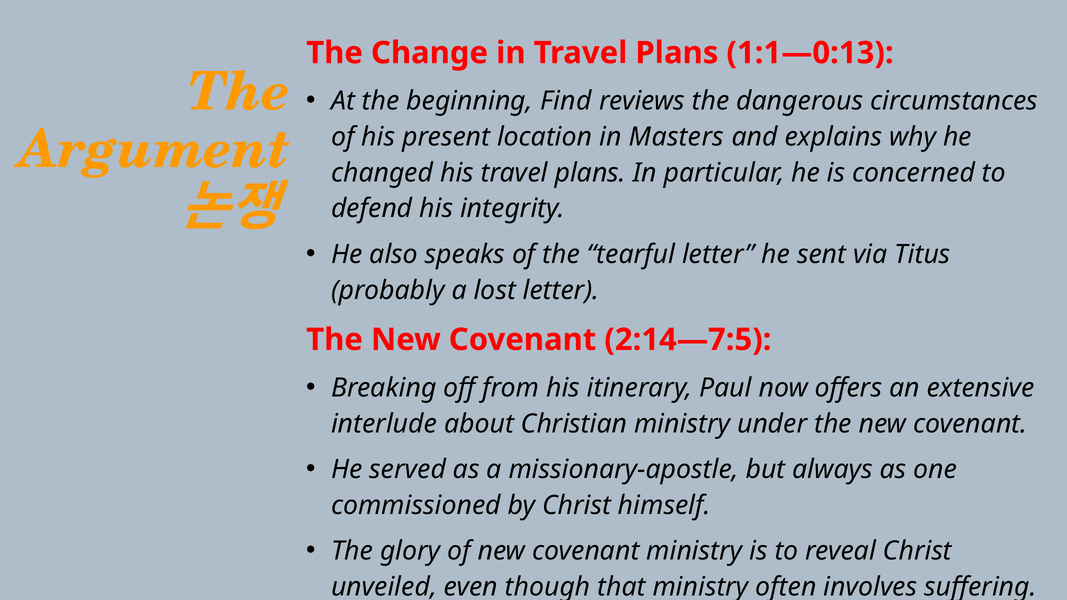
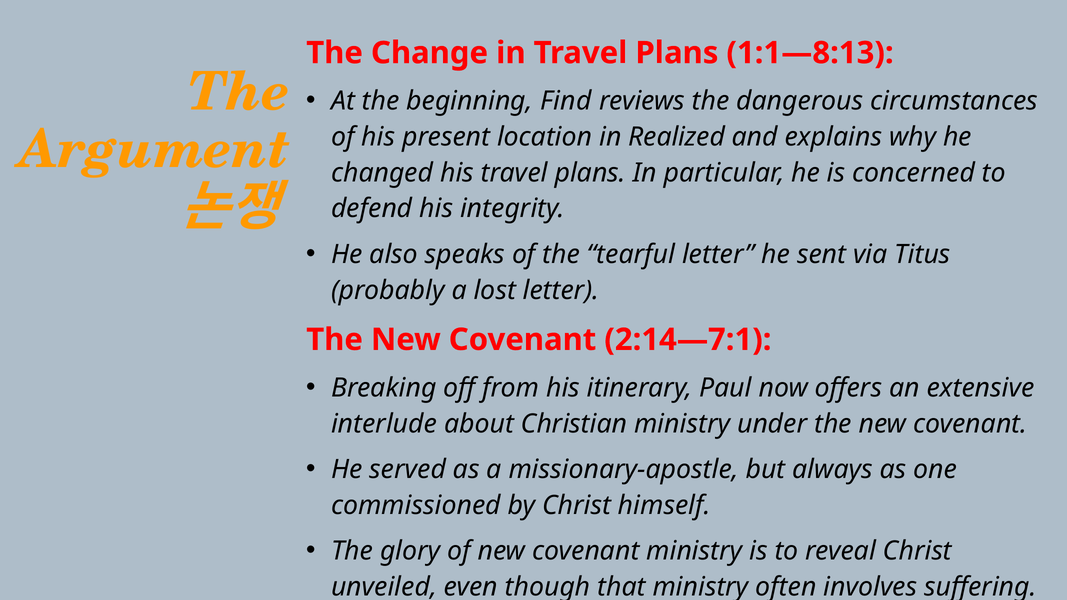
1:1—0:13: 1:1—0:13 -> 1:1—8:13
Masters: Masters -> Realized
2:14—7:5: 2:14—7:5 -> 2:14—7:1
